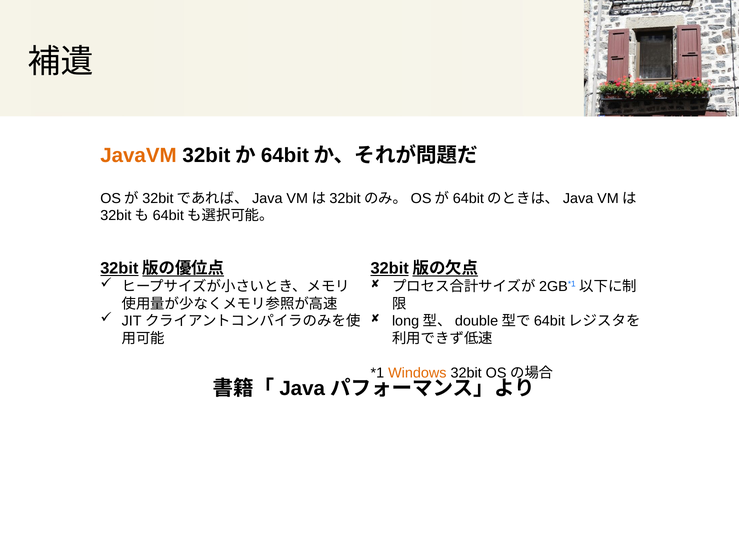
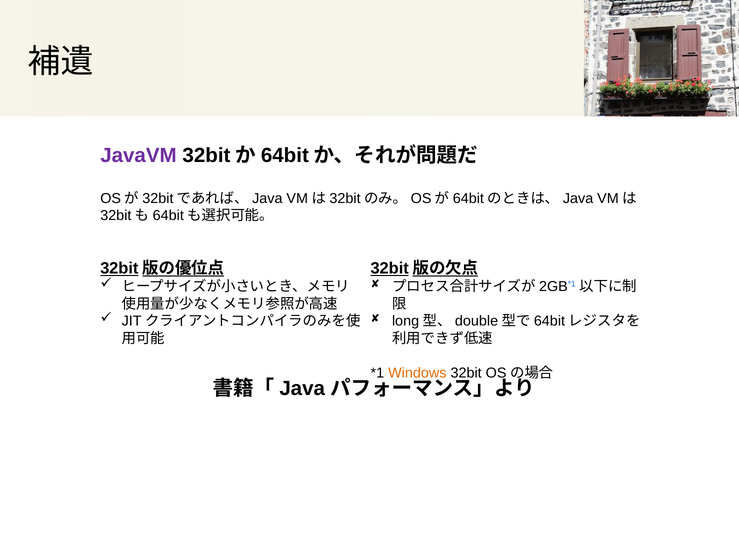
JavaVM colour: orange -> purple
